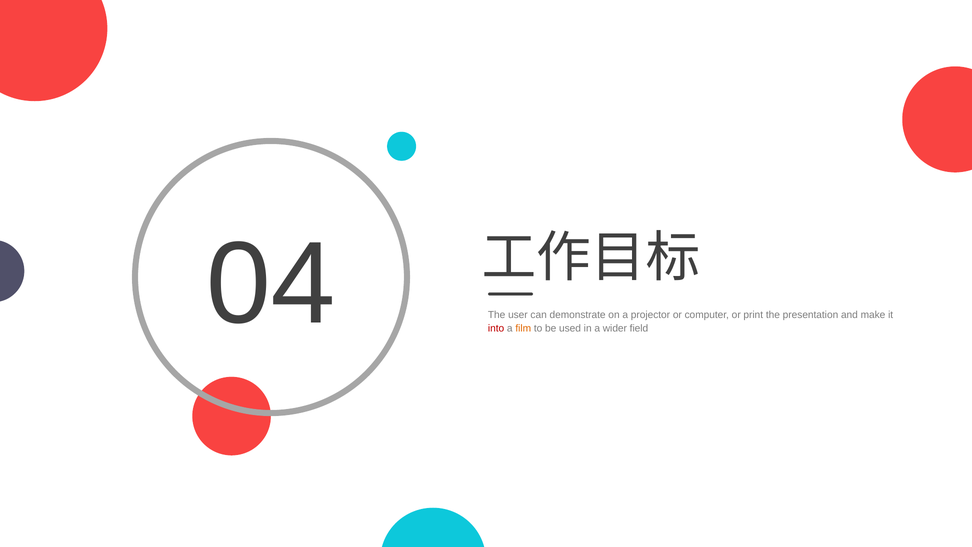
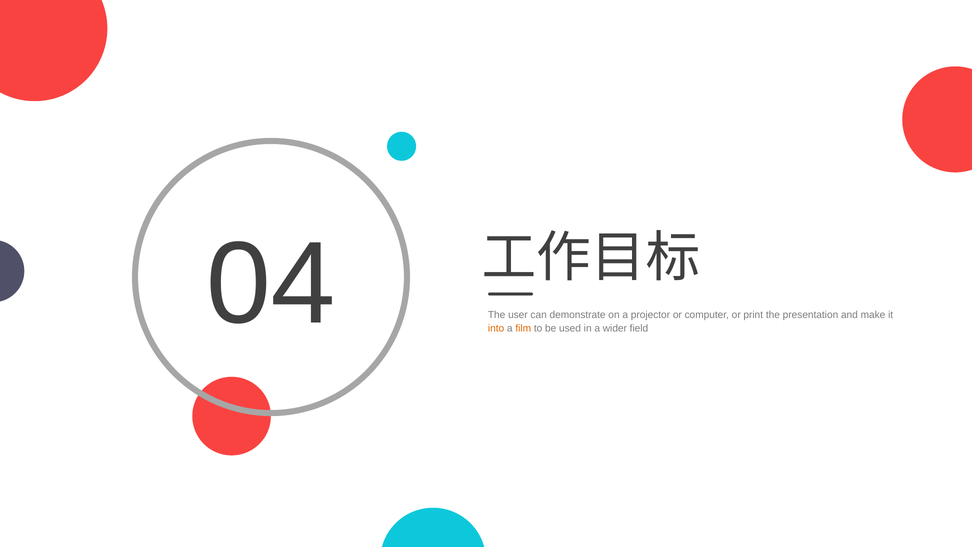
into colour: red -> orange
